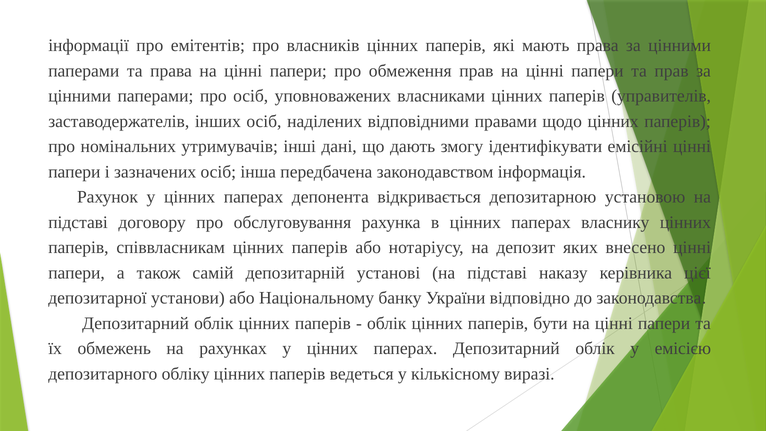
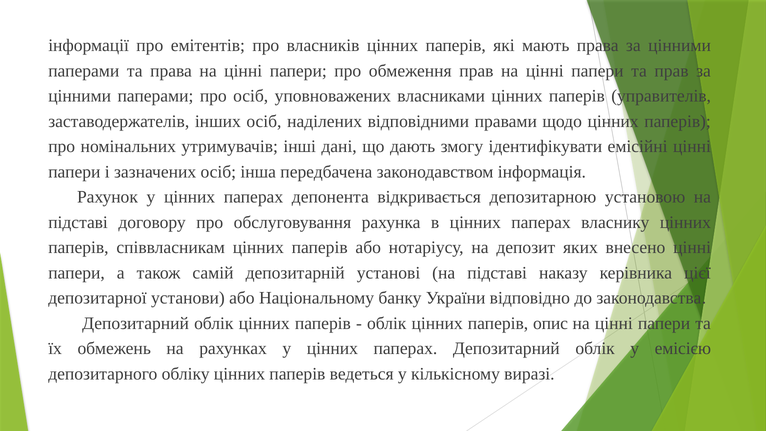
бути: бути -> опис
